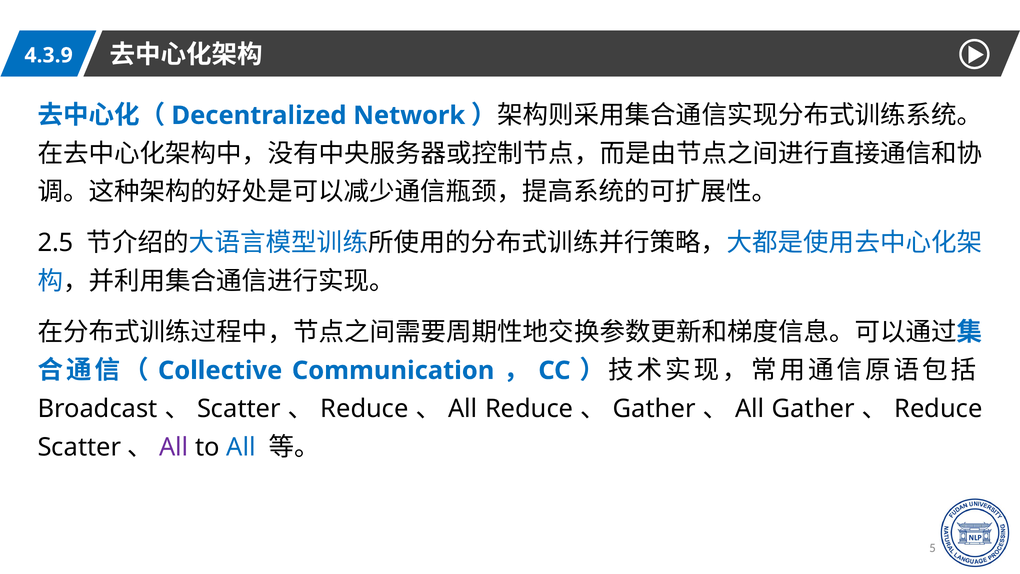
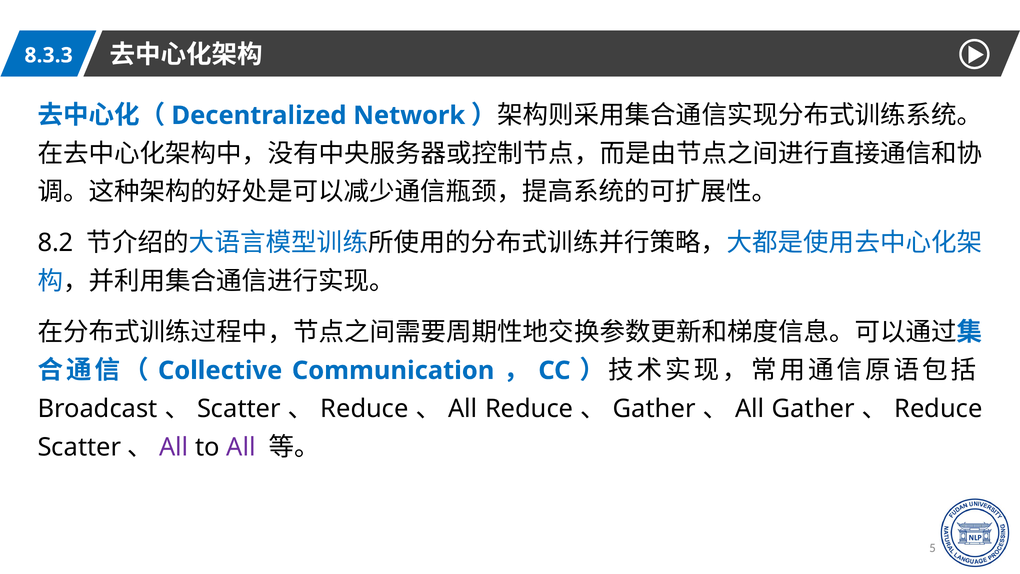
4.3.9: 4.3.9 -> 8.3.3
2.5: 2.5 -> 8.2
All at (241, 447) colour: blue -> purple
